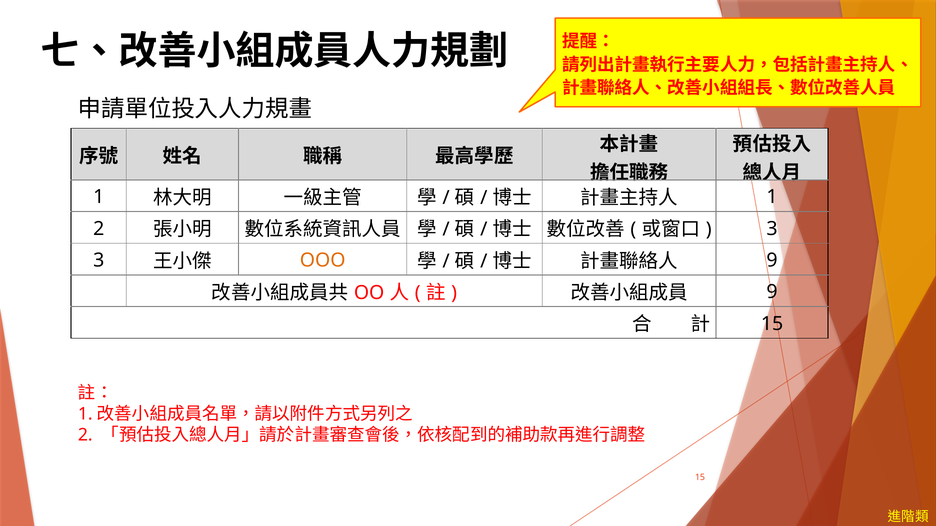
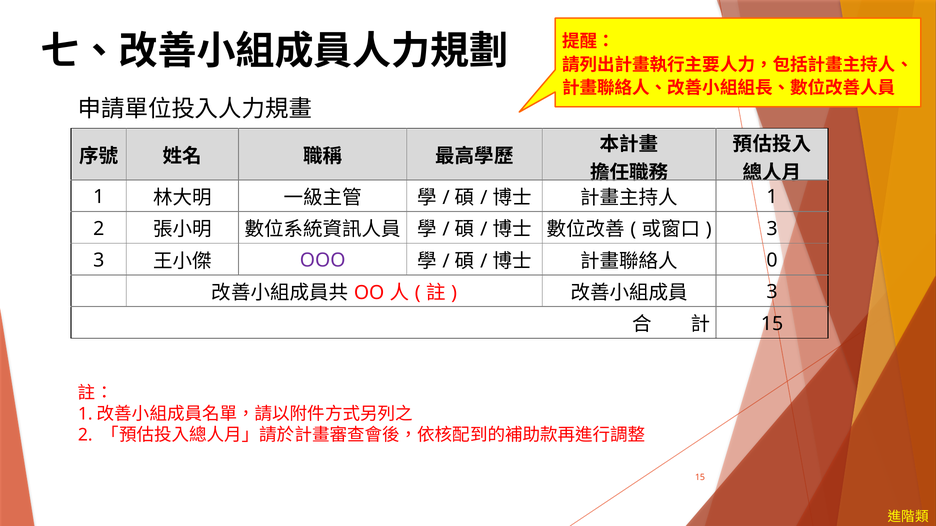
OOO colour: orange -> purple
9 at (772, 261): 9 -> 0
9 at (772, 292): 9 -> 3
